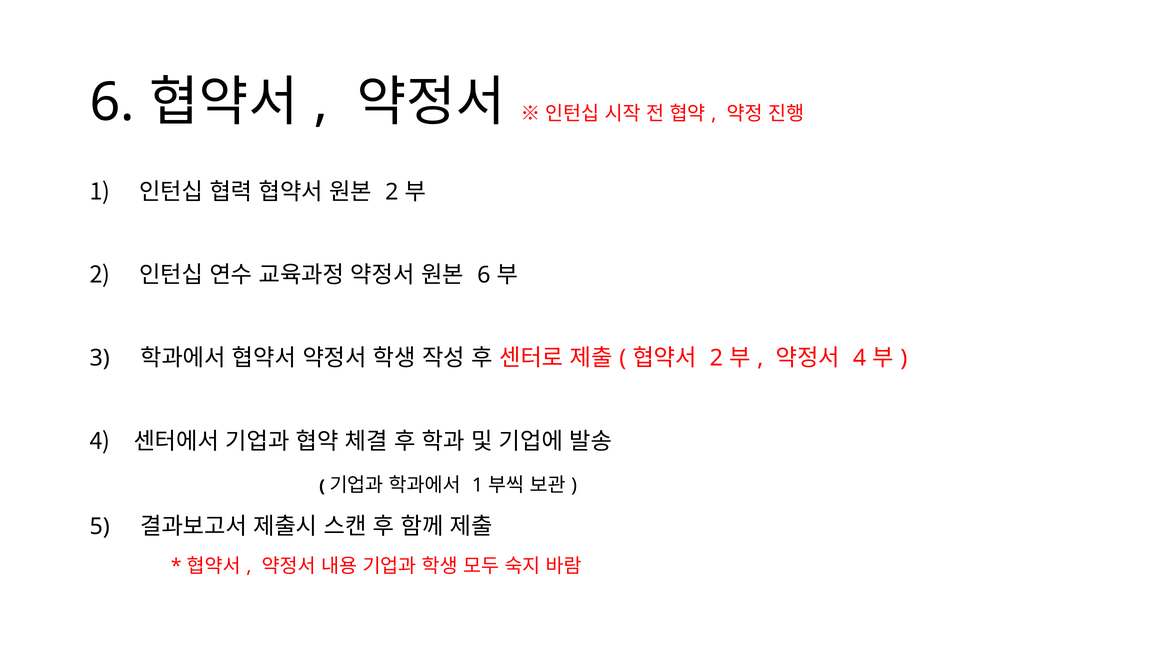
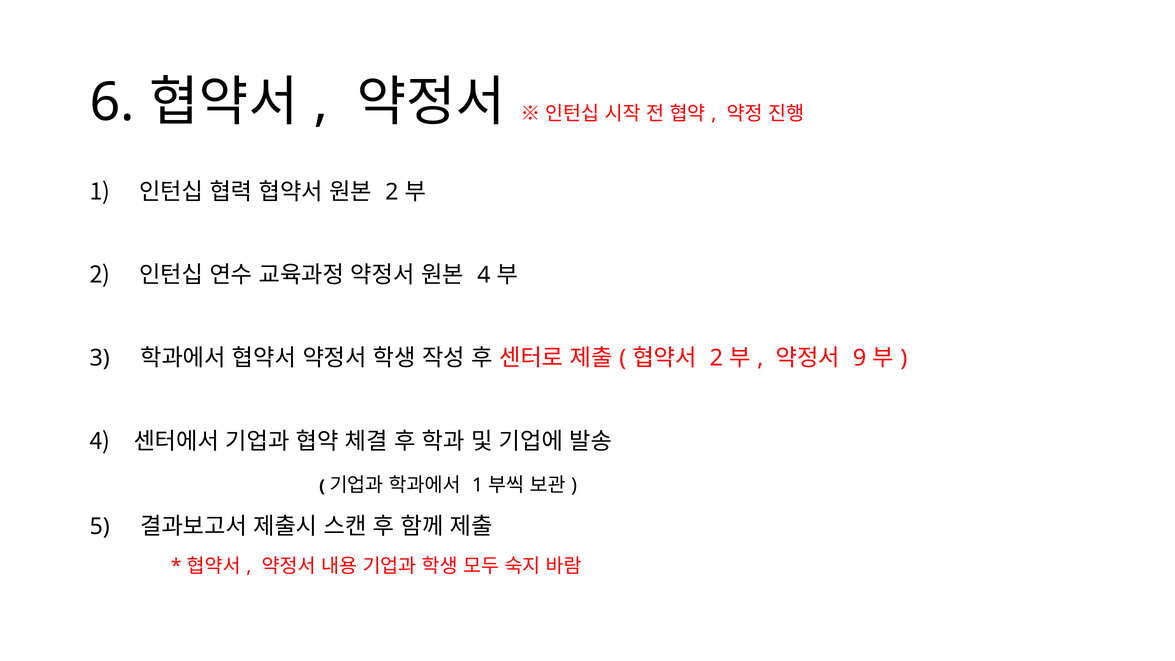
6 at (484, 275): 6 -> 4
4 at (860, 358): 4 -> 9
